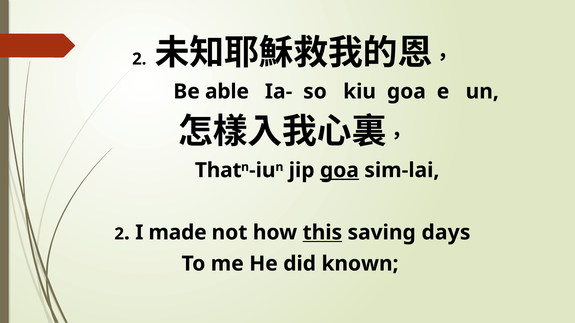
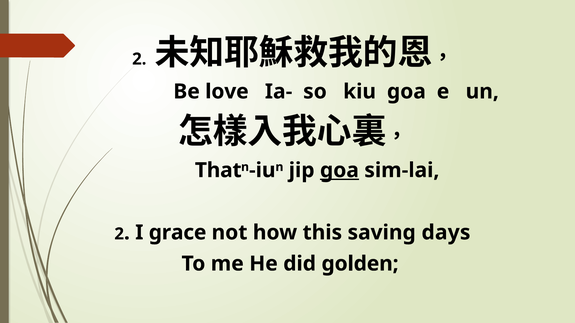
able: able -> love
made: made -> grace
this underline: present -> none
known: known -> golden
